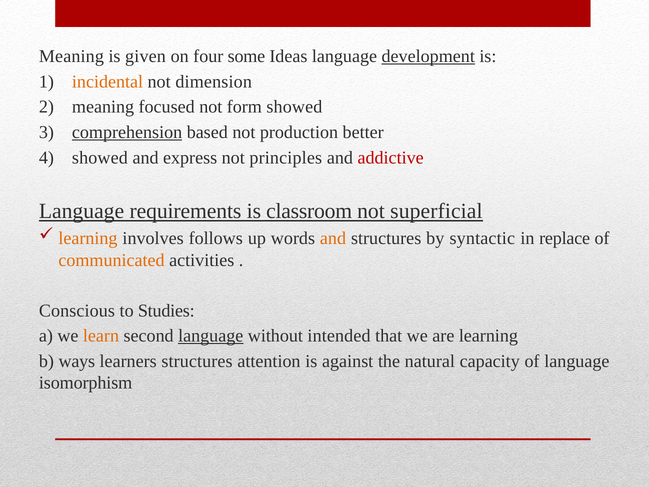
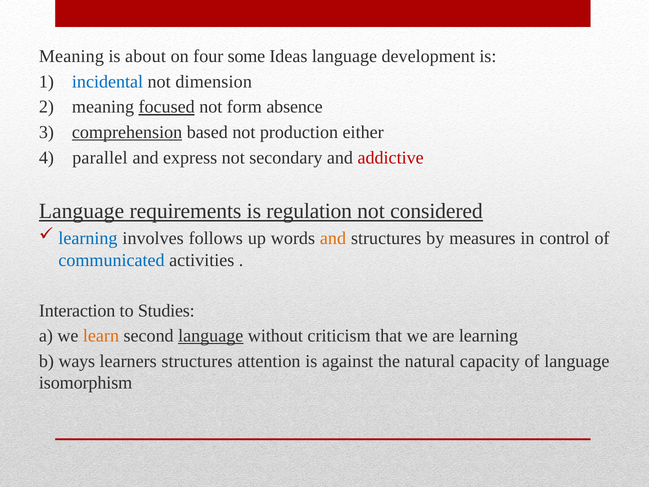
given: given -> about
development underline: present -> none
incidental colour: orange -> blue
focused underline: none -> present
form showed: showed -> absence
better: better -> either
4 showed: showed -> parallel
principles: principles -> secondary
classroom: classroom -> regulation
superficial: superficial -> considered
learning at (88, 238) colour: orange -> blue
syntactic: syntactic -> measures
replace: replace -> control
communicated colour: orange -> blue
Conscious: Conscious -> Interaction
intended: intended -> criticism
